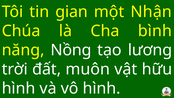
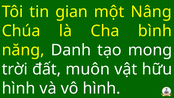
Nhận: Nhận -> Nâng
Nồng: Nồng -> Danh
lương: lương -> mong
